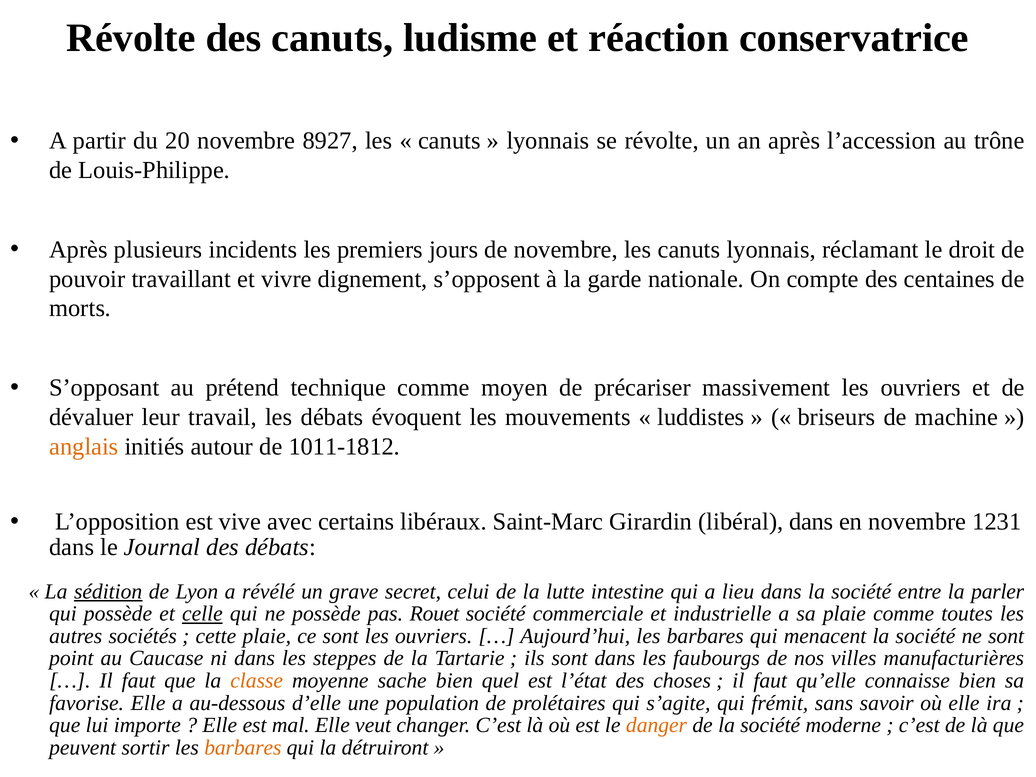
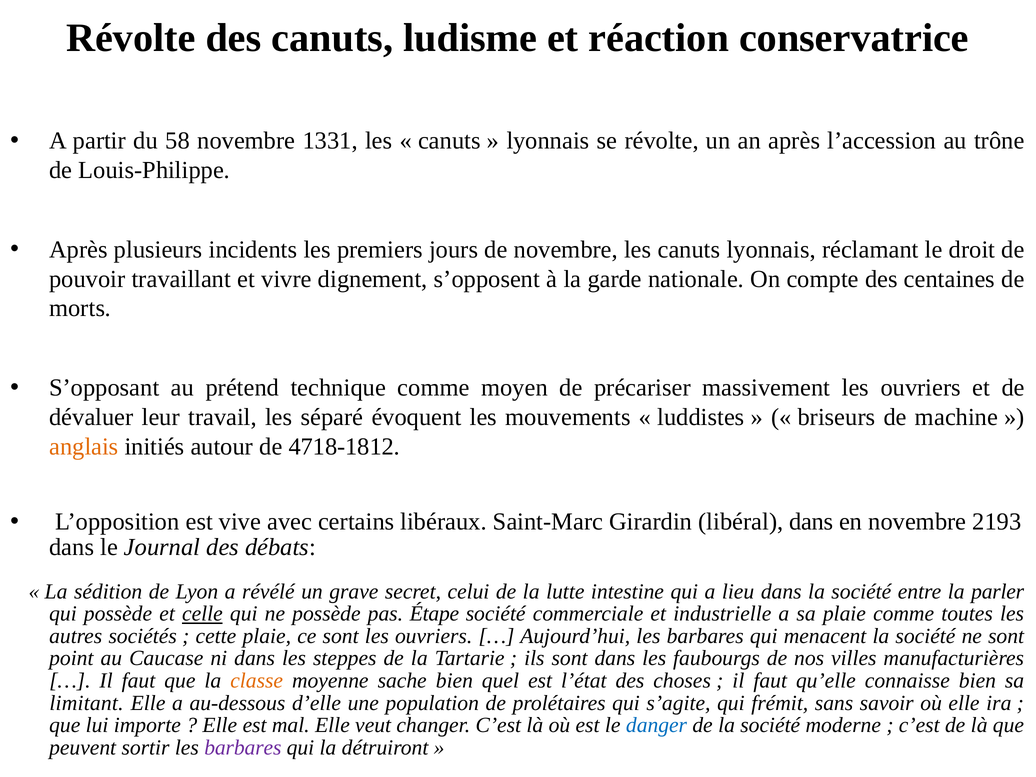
20: 20 -> 58
8927: 8927 -> 1331
les débats: débats -> séparé
1011-1812: 1011-1812 -> 4718-1812
1231: 1231 -> 2193
sédition underline: present -> none
Rouet: Rouet -> Étape
favorise: favorise -> limitant
danger colour: orange -> blue
barbares at (243, 747) colour: orange -> purple
